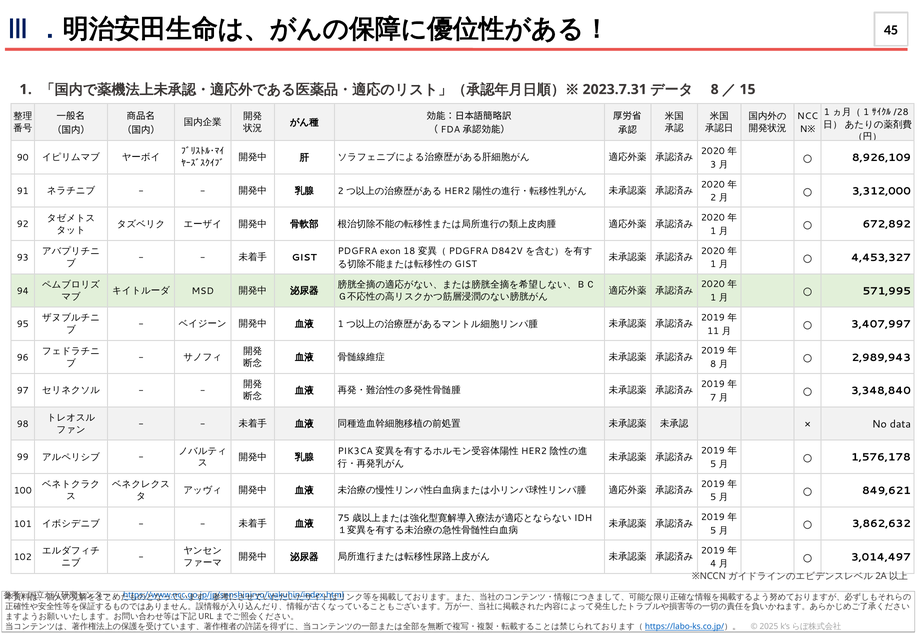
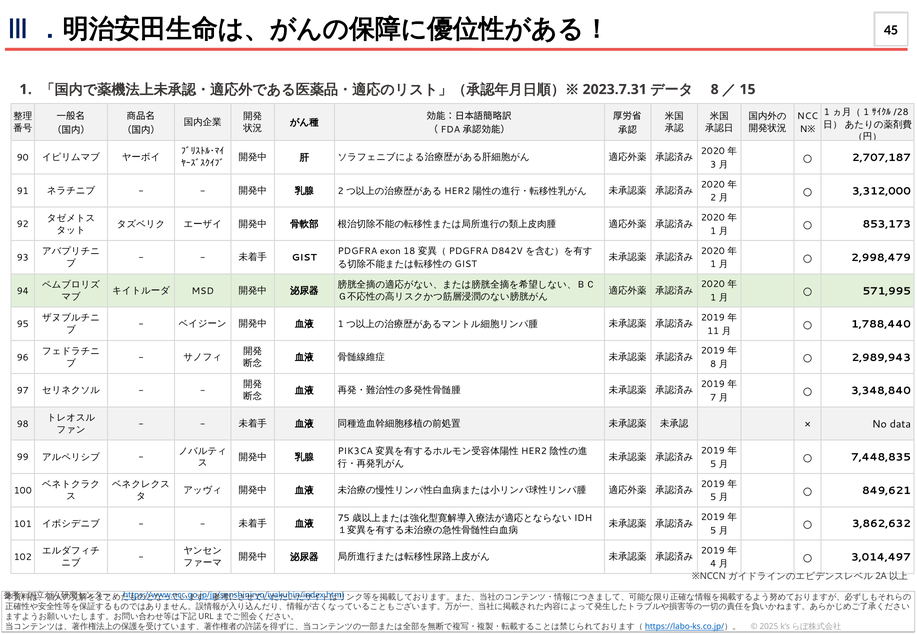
8,926,109: 8,926,109 -> 2,707,187
672,892: 672,892 -> 853,173
4,453,327: 4,453,327 -> 2,998,479
3,407,997: 3,407,997 -> 1,788,440
1,576,178: 1,576,178 -> 7,448,835
